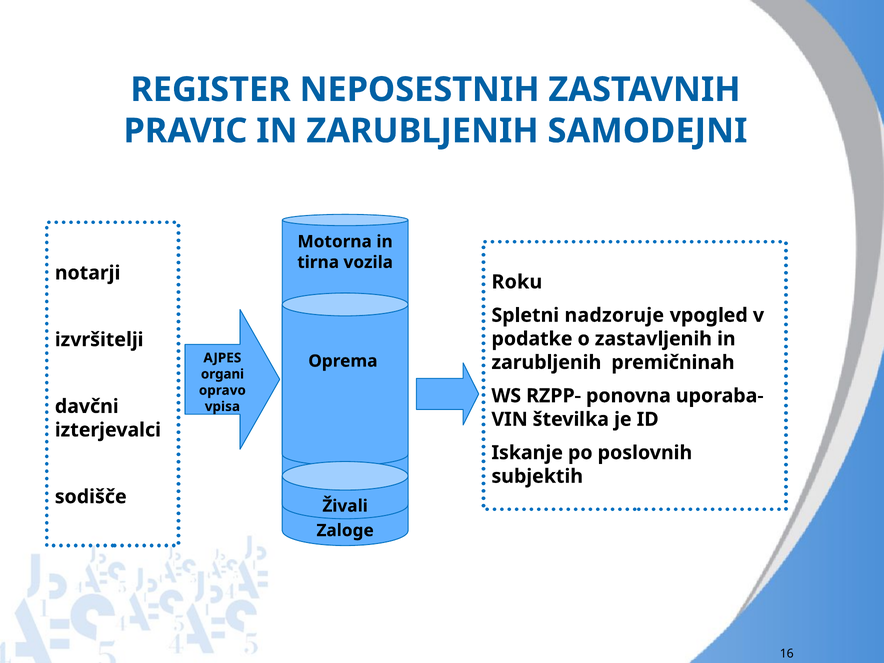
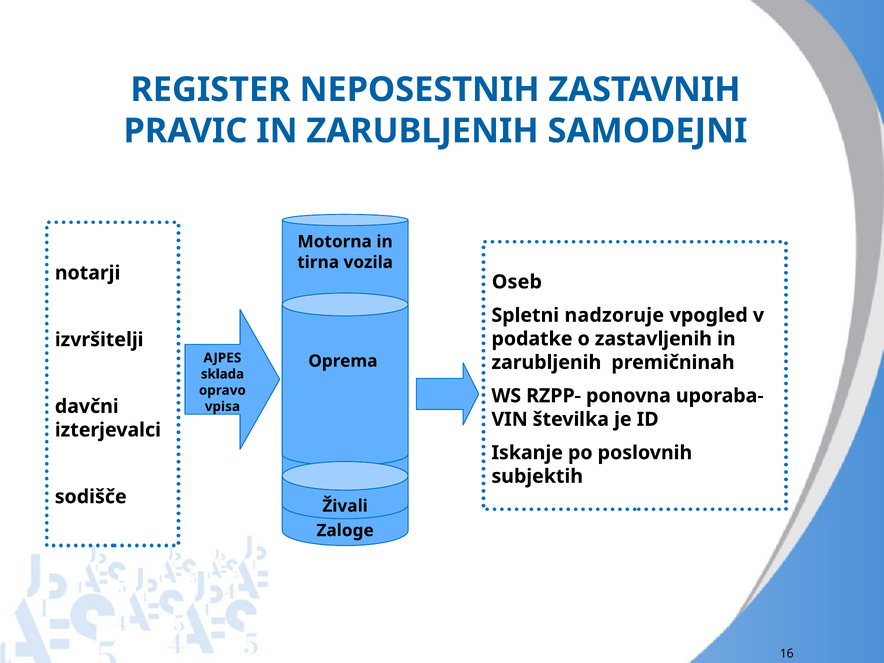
Roku: Roku -> Oseb
organi: organi -> sklada
